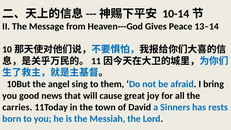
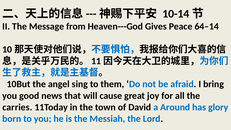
13–14: 13–14 -> 64–14
Sinners: Sinners -> Around
rests: rests -> glory
